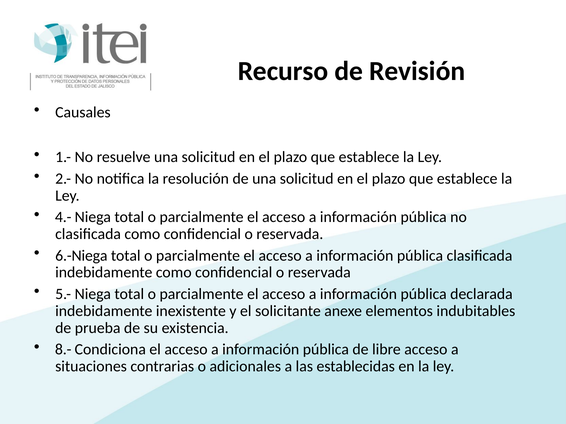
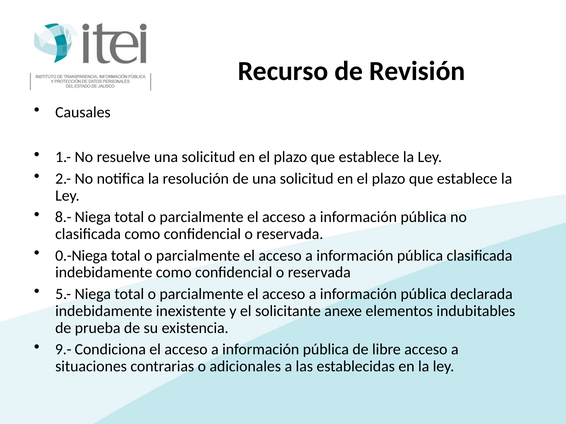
4.-: 4.- -> 8.-
6.-Niega: 6.-Niega -> 0.-Niega
8.-: 8.- -> 9.-
